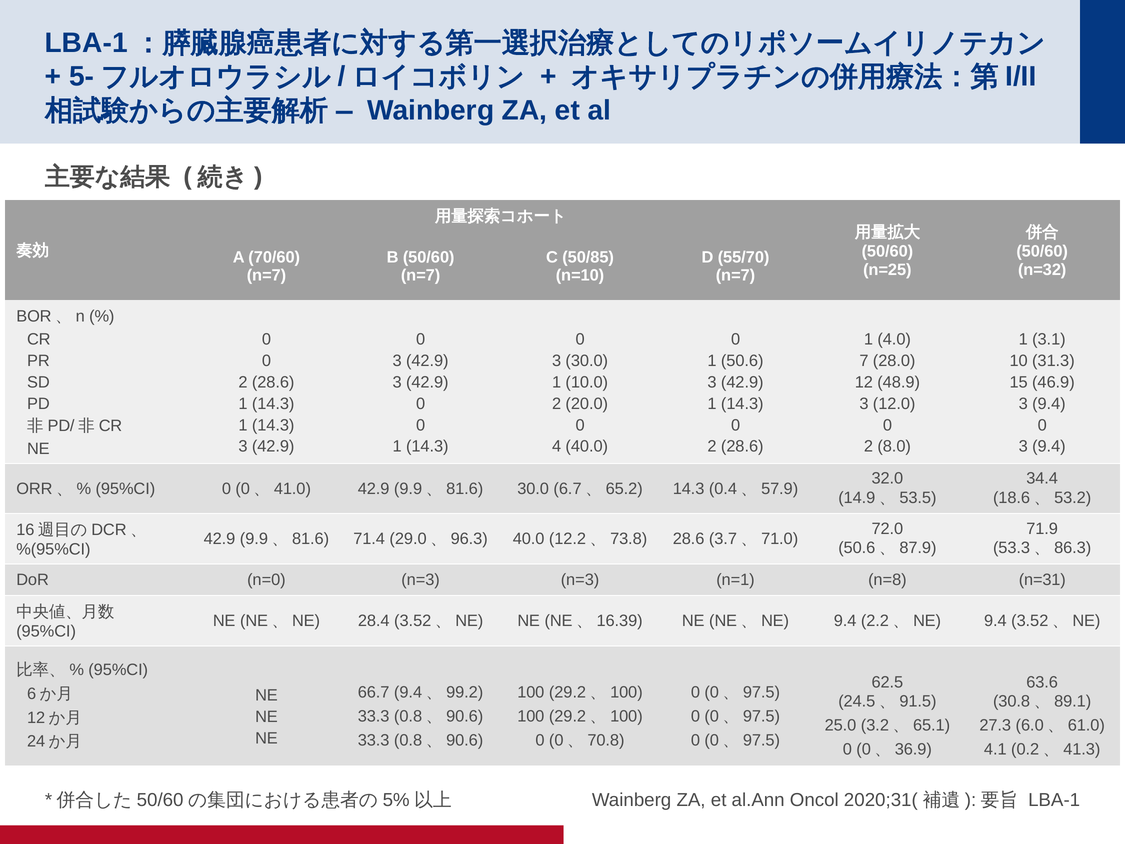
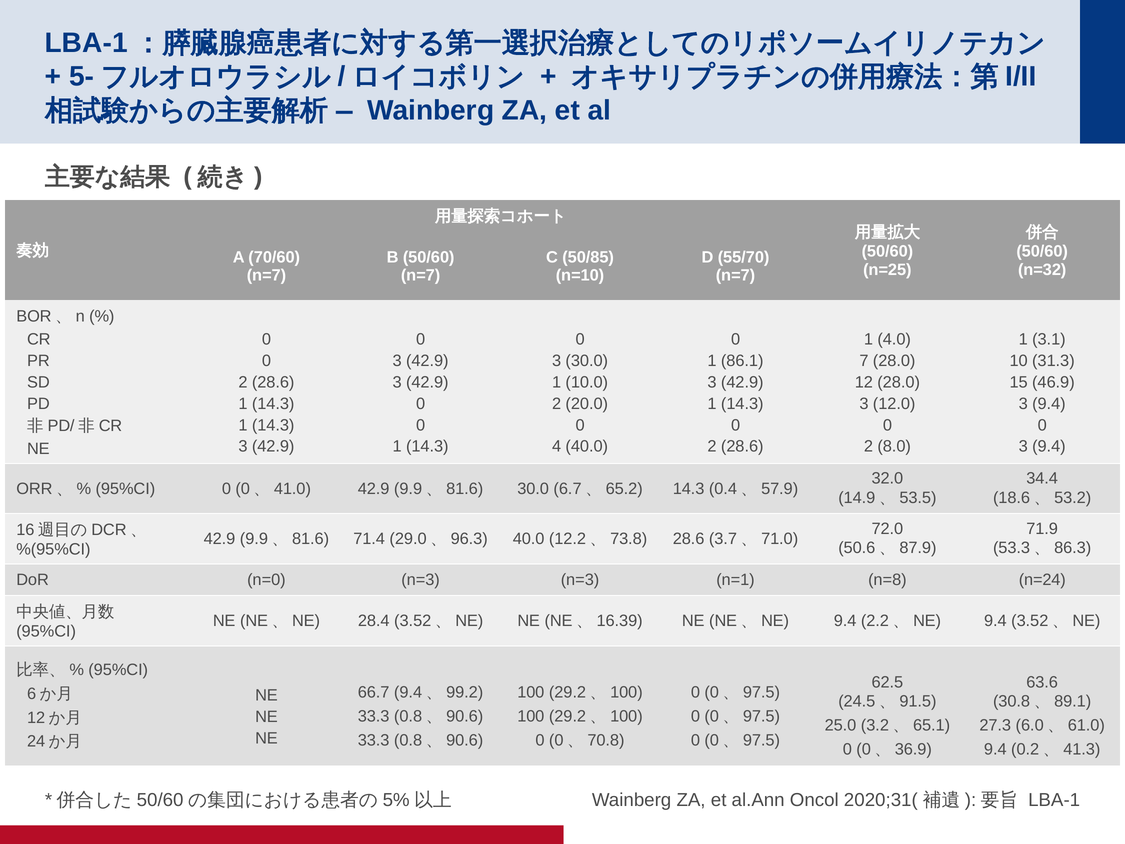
50.6: 50.6 -> 86.1
12 48.9: 48.9 -> 28.0
n=31: n=31 -> n=24
4.1 at (995, 749): 4.1 -> 9.4
